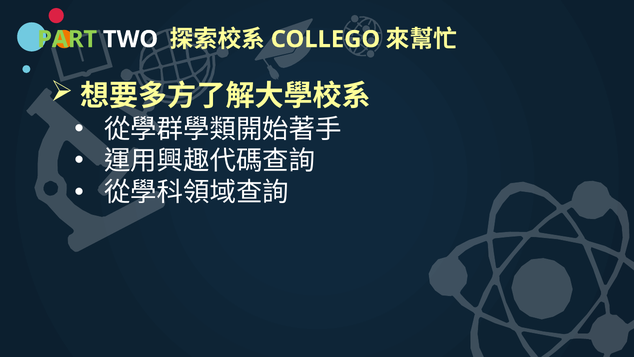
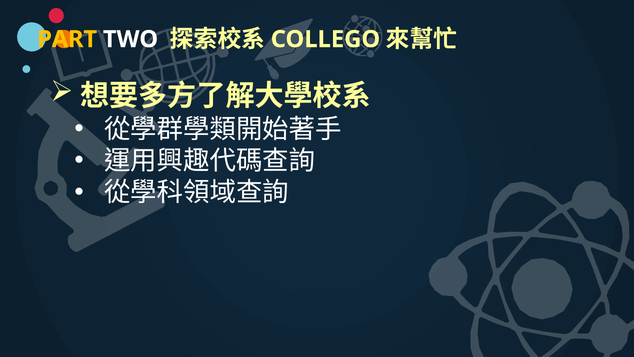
PART colour: light green -> yellow
